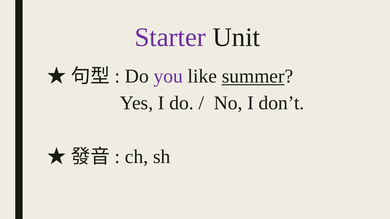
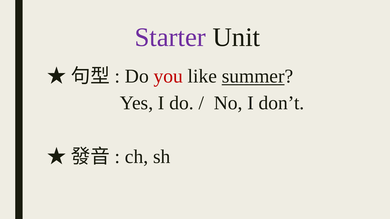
you colour: purple -> red
